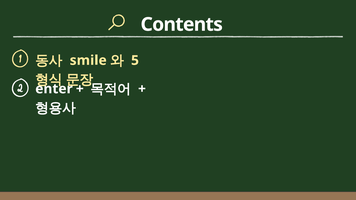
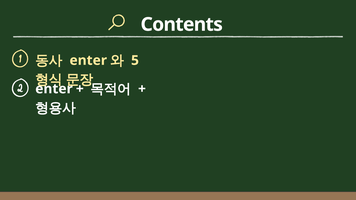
smile at (88, 60): smile -> enter
